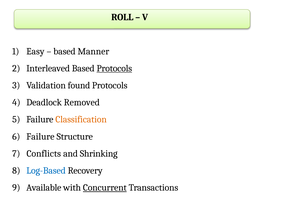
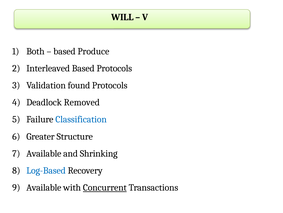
ROLL: ROLL -> WILL
Easy: Easy -> Both
Manner: Manner -> Produce
Protocols at (114, 68) underline: present -> none
Classification colour: orange -> blue
Failure at (40, 136): Failure -> Greater
Conflicts at (44, 153): Conflicts -> Available
